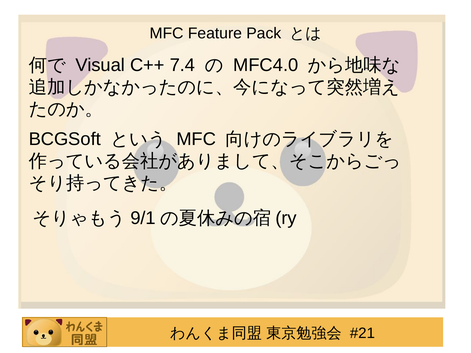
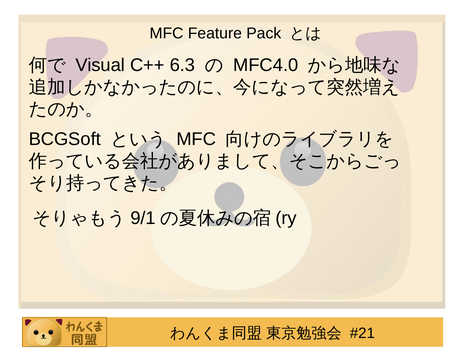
7.4: 7.4 -> 6.3
